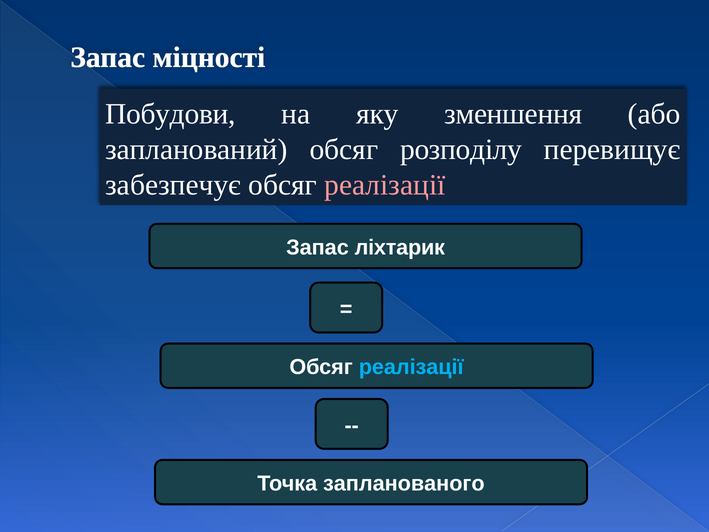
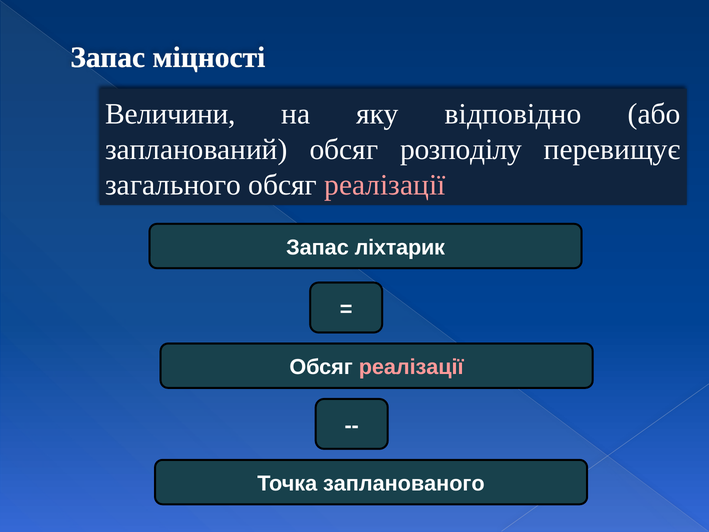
Побудови: Побудови -> Величини
зменшення: зменшення -> відповідно
забезпечує: забезпечує -> загального
реалізації at (411, 367) colour: light blue -> pink
